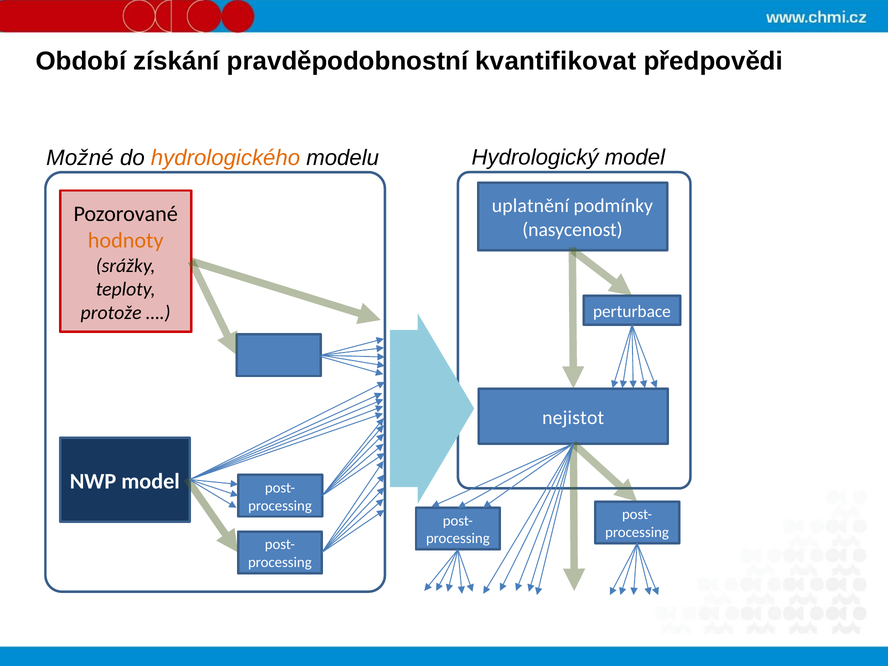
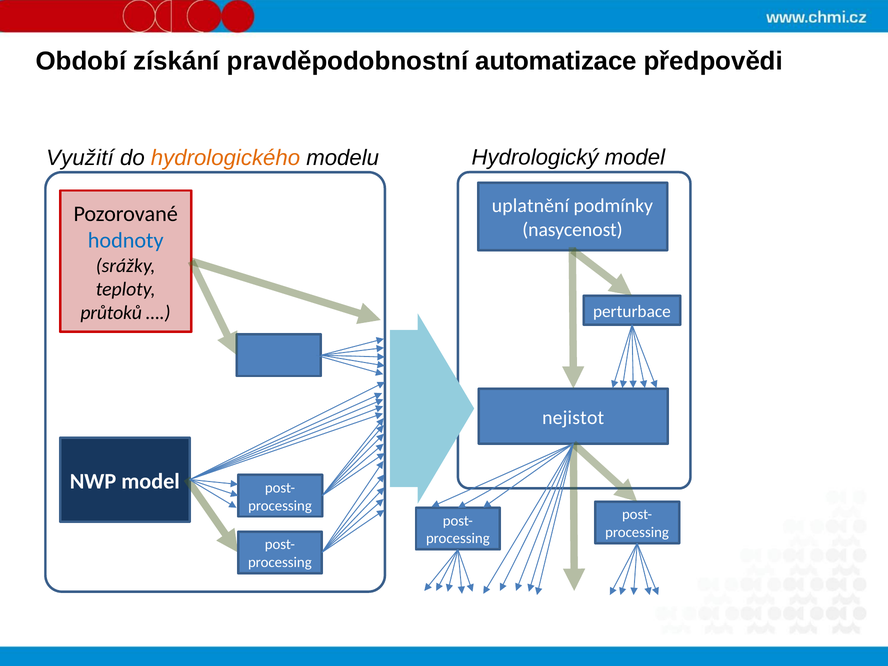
kvantifikovat: kvantifikovat -> automatizace
Možné: Možné -> Využití
hodnoty colour: orange -> blue
protože: protože -> průtoků
